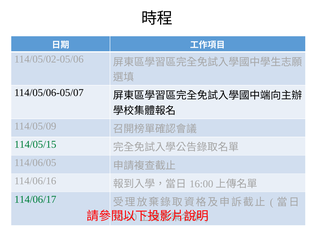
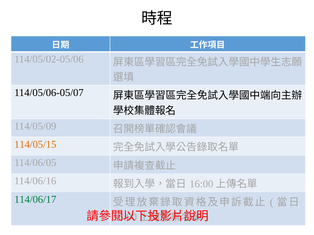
114/05/15 colour: green -> orange
